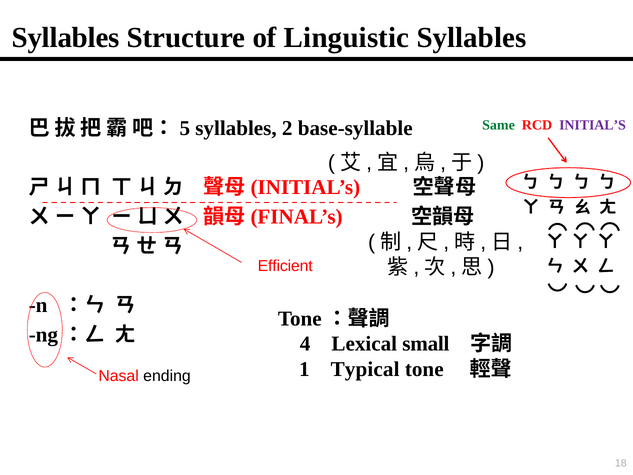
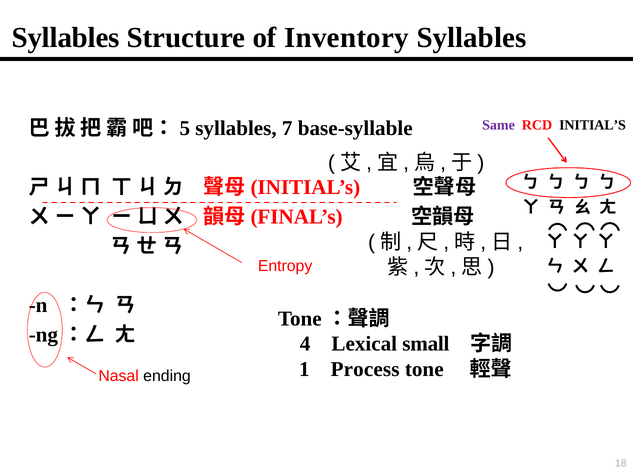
Linguistic: Linguistic -> Inventory
Same colour: green -> purple
INITIAL’S colour: purple -> black
2: 2 -> 7
Efficient: Efficient -> Entropy
Typical: Typical -> Process
